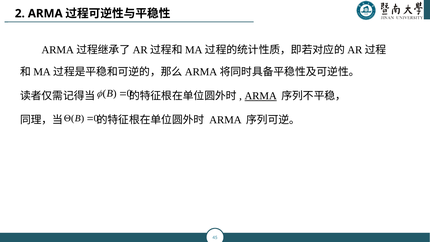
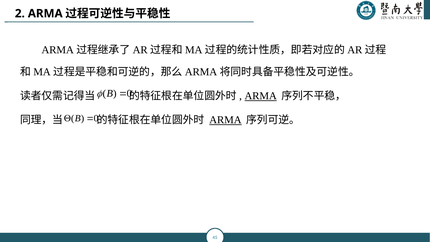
ARMA at (225, 120) underline: none -> present
